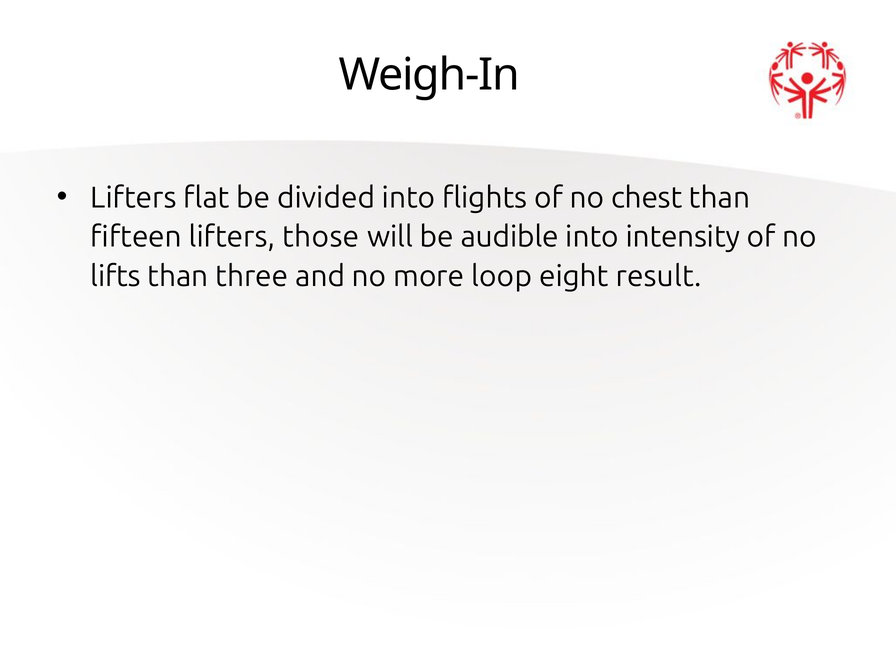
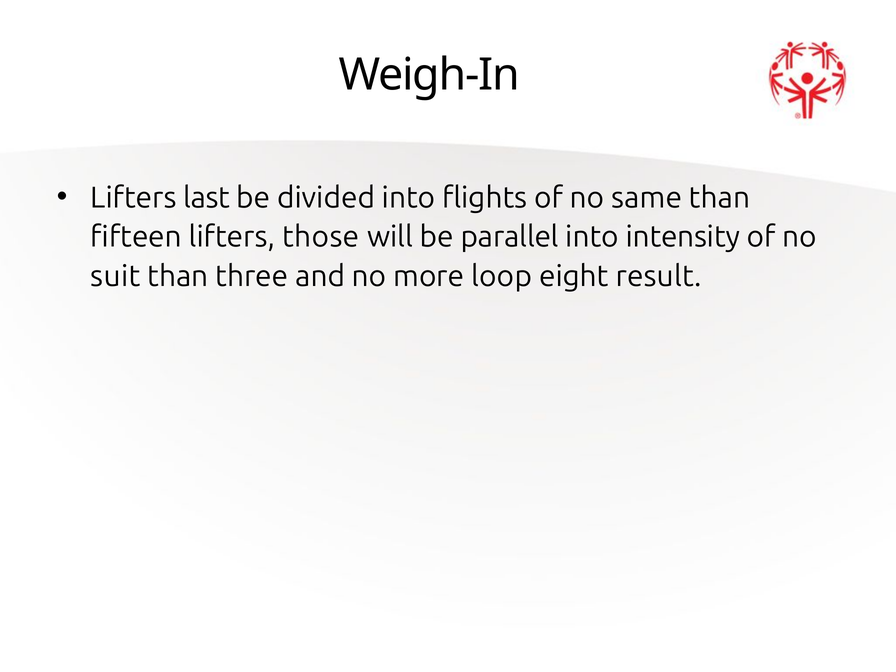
flat: flat -> last
chest: chest -> same
audible: audible -> parallel
lifts: lifts -> suit
